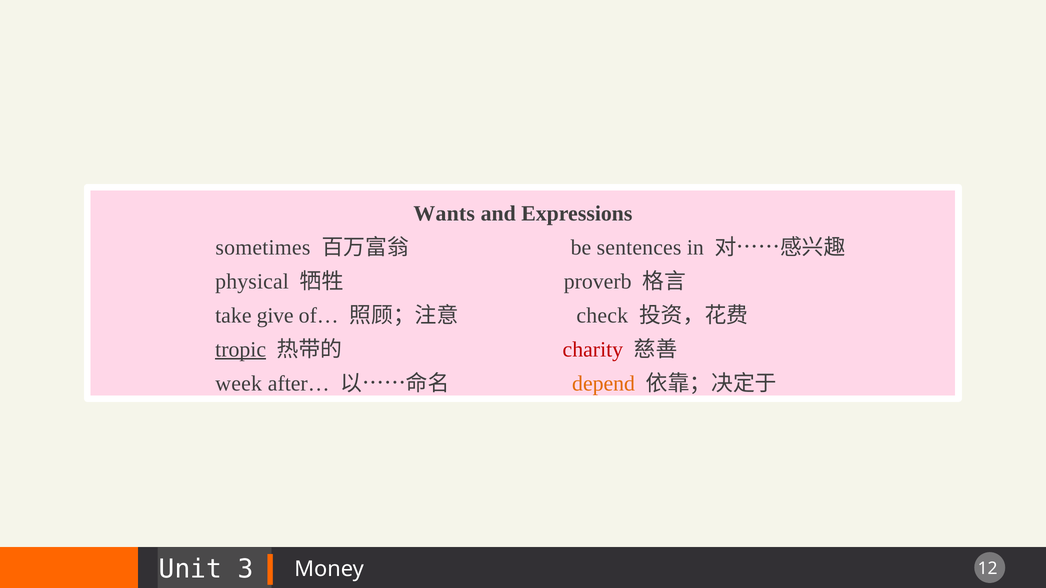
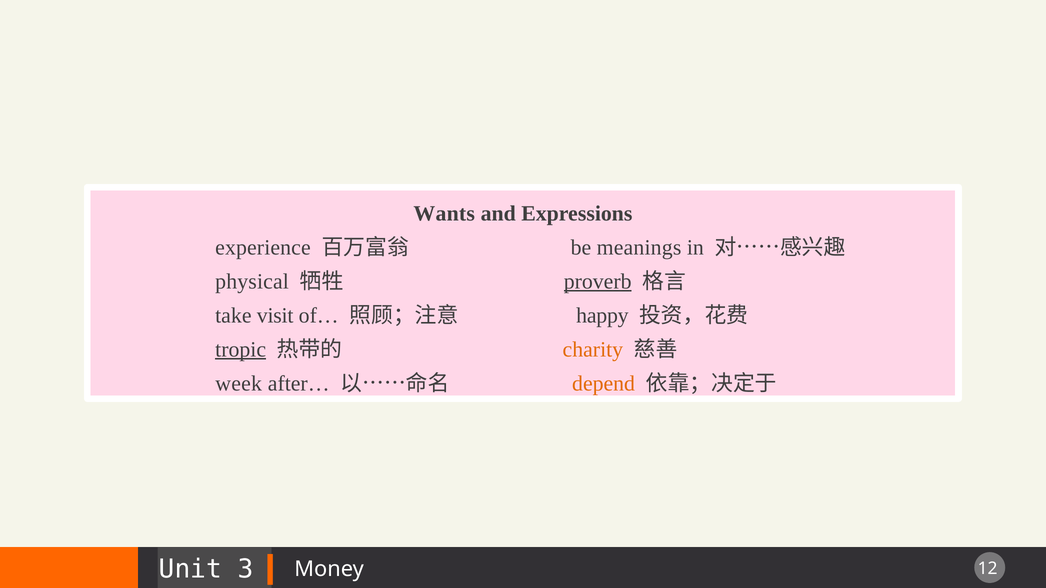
sometimes: sometimes -> experience
sentences: sentences -> meanings
proverb underline: none -> present
give: give -> visit
check: check -> happy
charity colour: red -> orange
